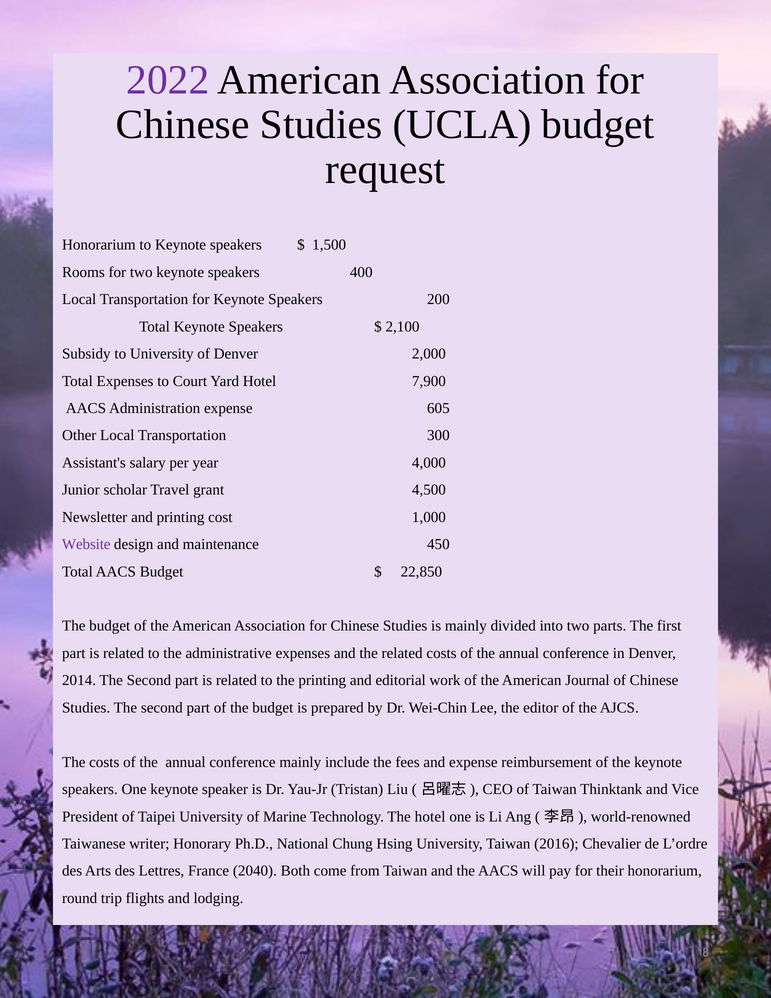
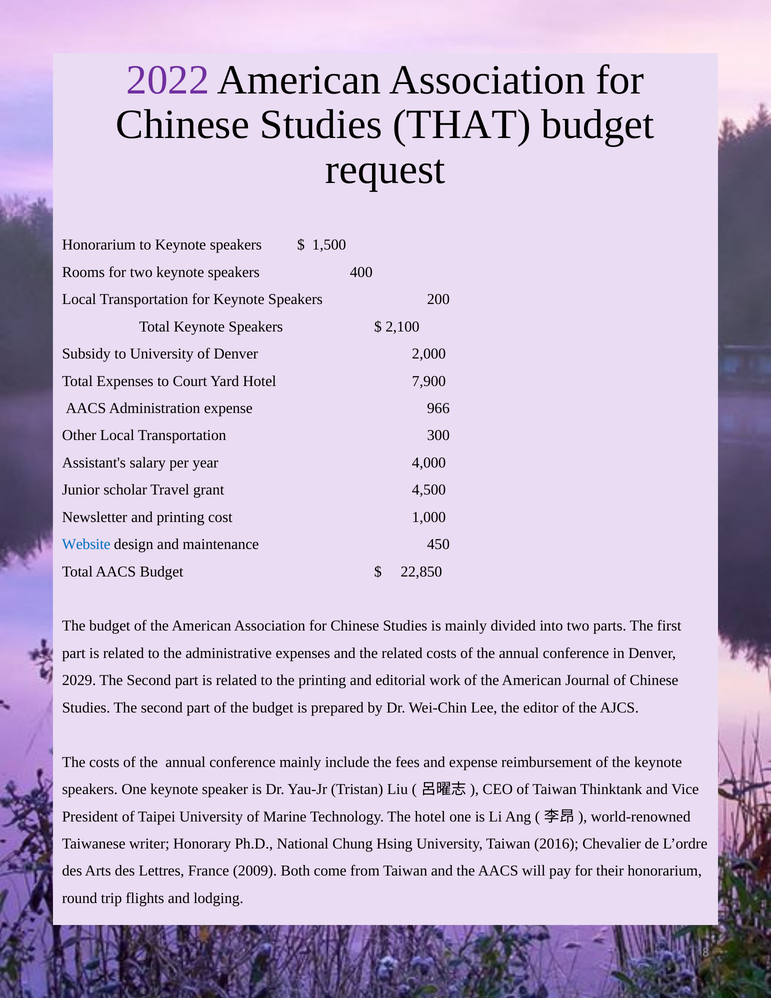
UCLA: UCLA -> THAT
605: 605 -> 966
Website colour: purple -> blue
2014: 2014 -> 2029
2040: 2040 -> 2009
